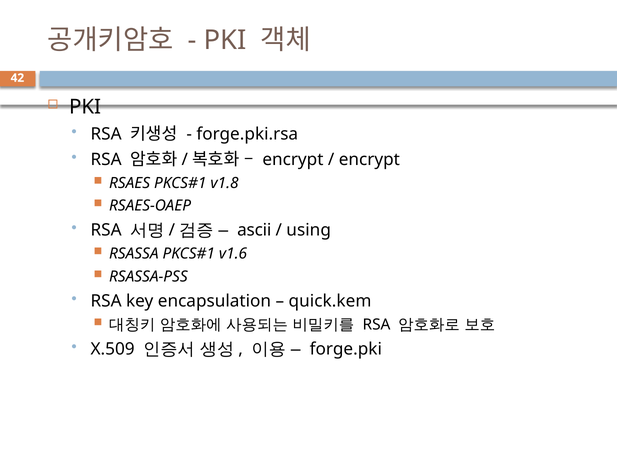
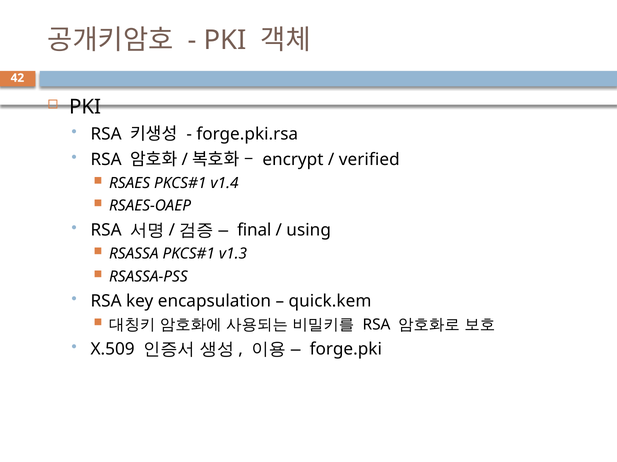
encrypt at (369, 160): encrypt -> verified
v1.8: v1.8 -> v1.4
ascii: ascii -> final
v1.6: v1.6 -> v1.3
